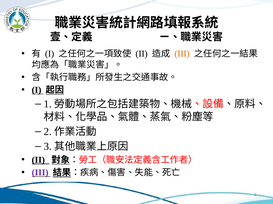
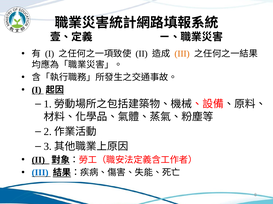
III at (40, 173) colour: purple -> blue
